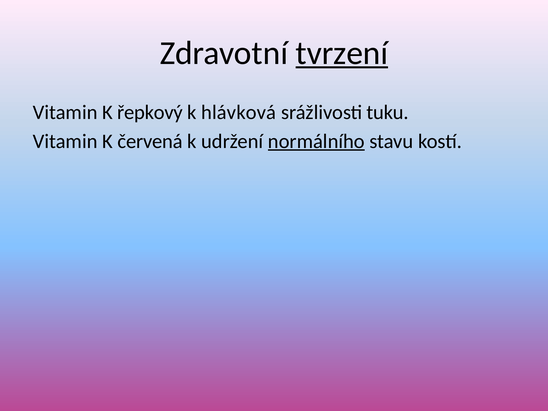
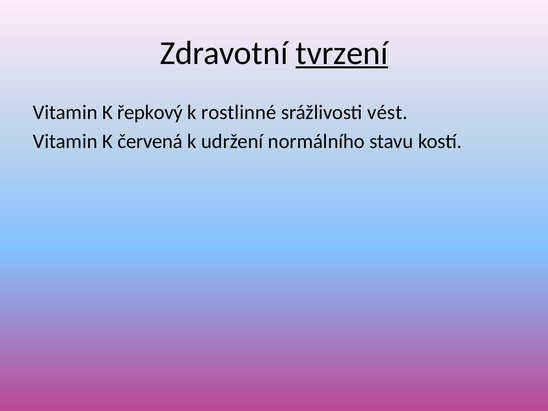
hlávková: hlávková -> rostlinné
tuku: tuku -> vést
normálního underline: present -> none
